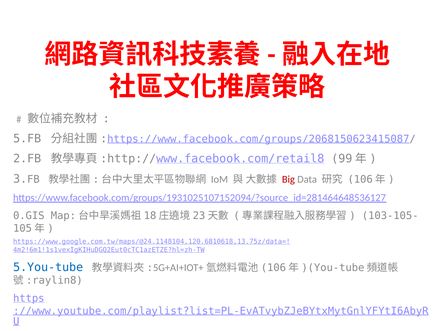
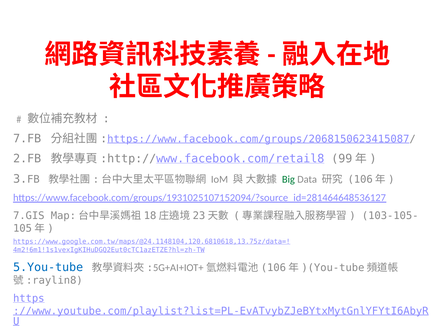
5.FB: 5.FB -> 7.FB
Big colour: red -> green
0.GIS: 0.GIS -> 7.GIS
